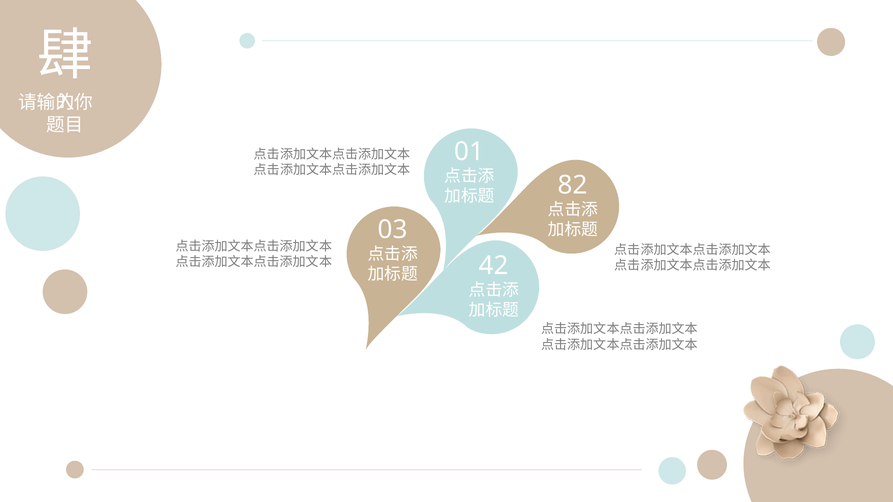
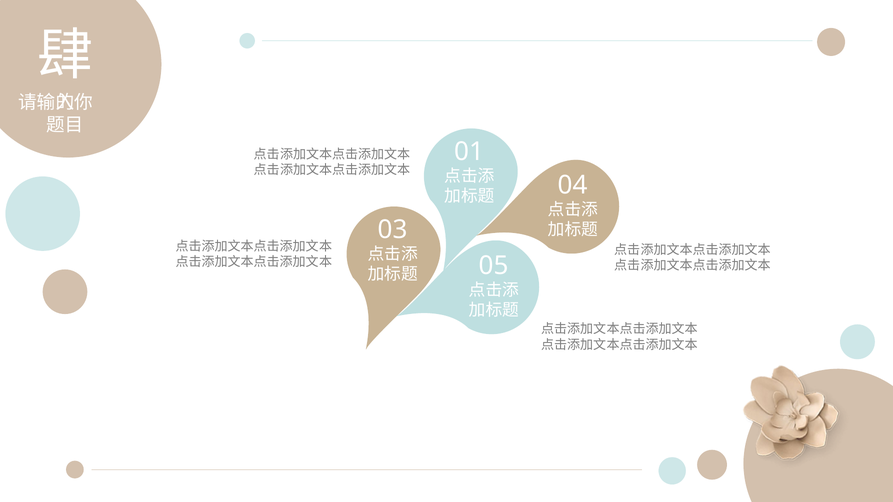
82: 82 -> 04
42: 42 -> 05
